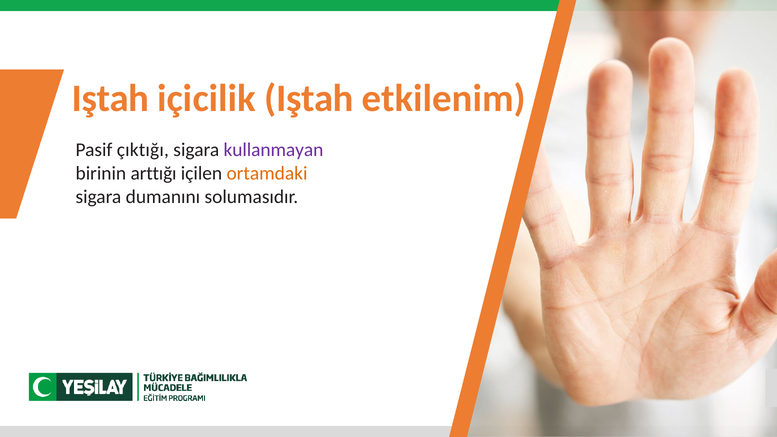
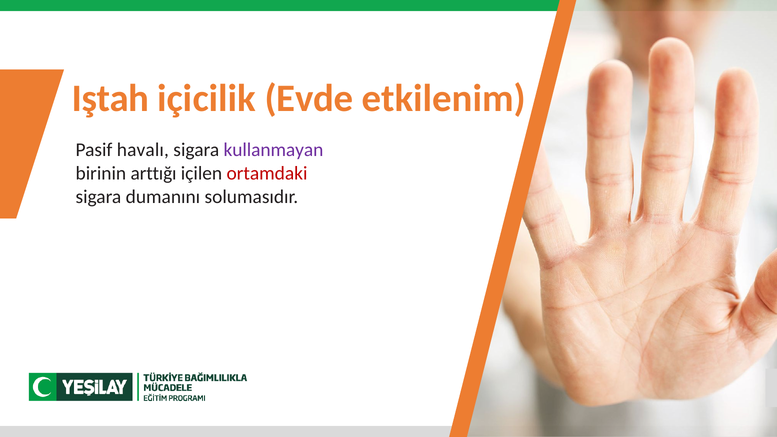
içicilik Iştah: Iştah -> Evde
çıktığı: çıktığı -> havalı
ortamdaki colour: orange -> red
